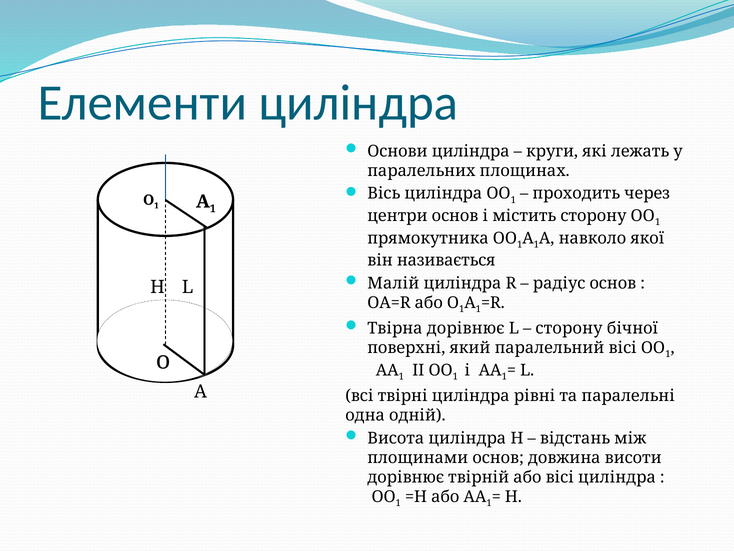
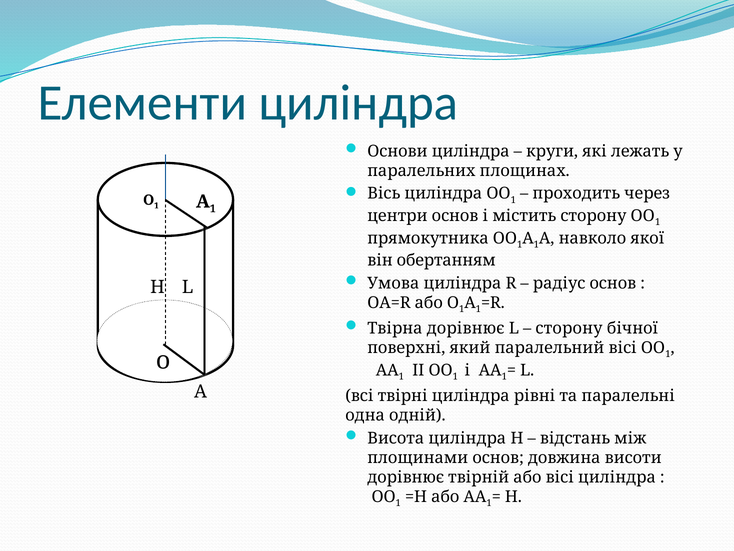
називається: називається -> обертанням
Малій: Малій -> Умова
